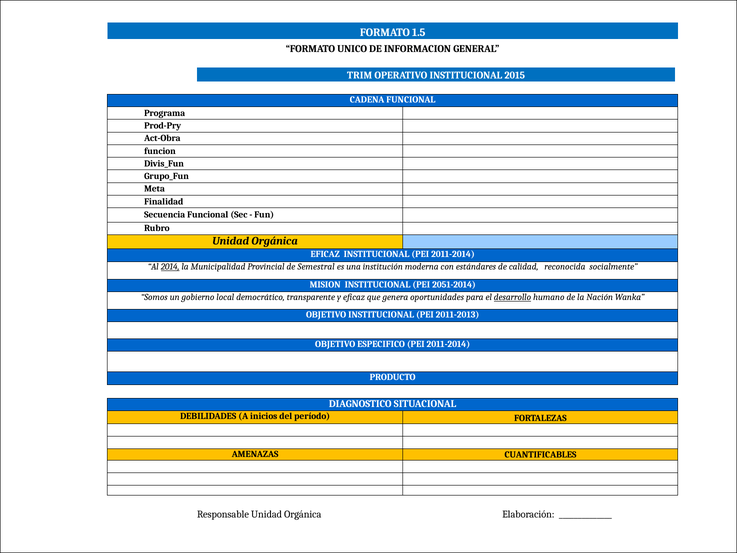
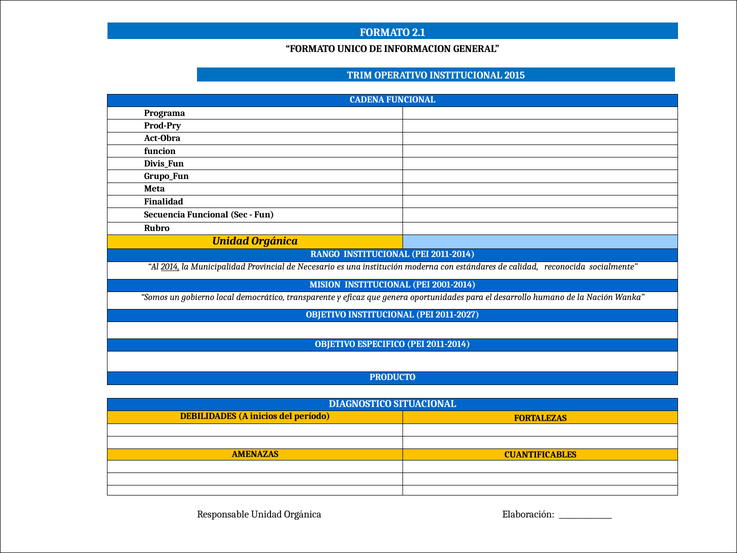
1.5: 1.5 -> 2.1
EFICAZ at (325, 254): EFICAZ -> RANGO
Semestral: Semestral -> Necesario
2051-2014: 2051-2014 -> 2001-2014
desarrollo underline: present -> none
2011-2013: 2011-2013 -> 2011-2027
